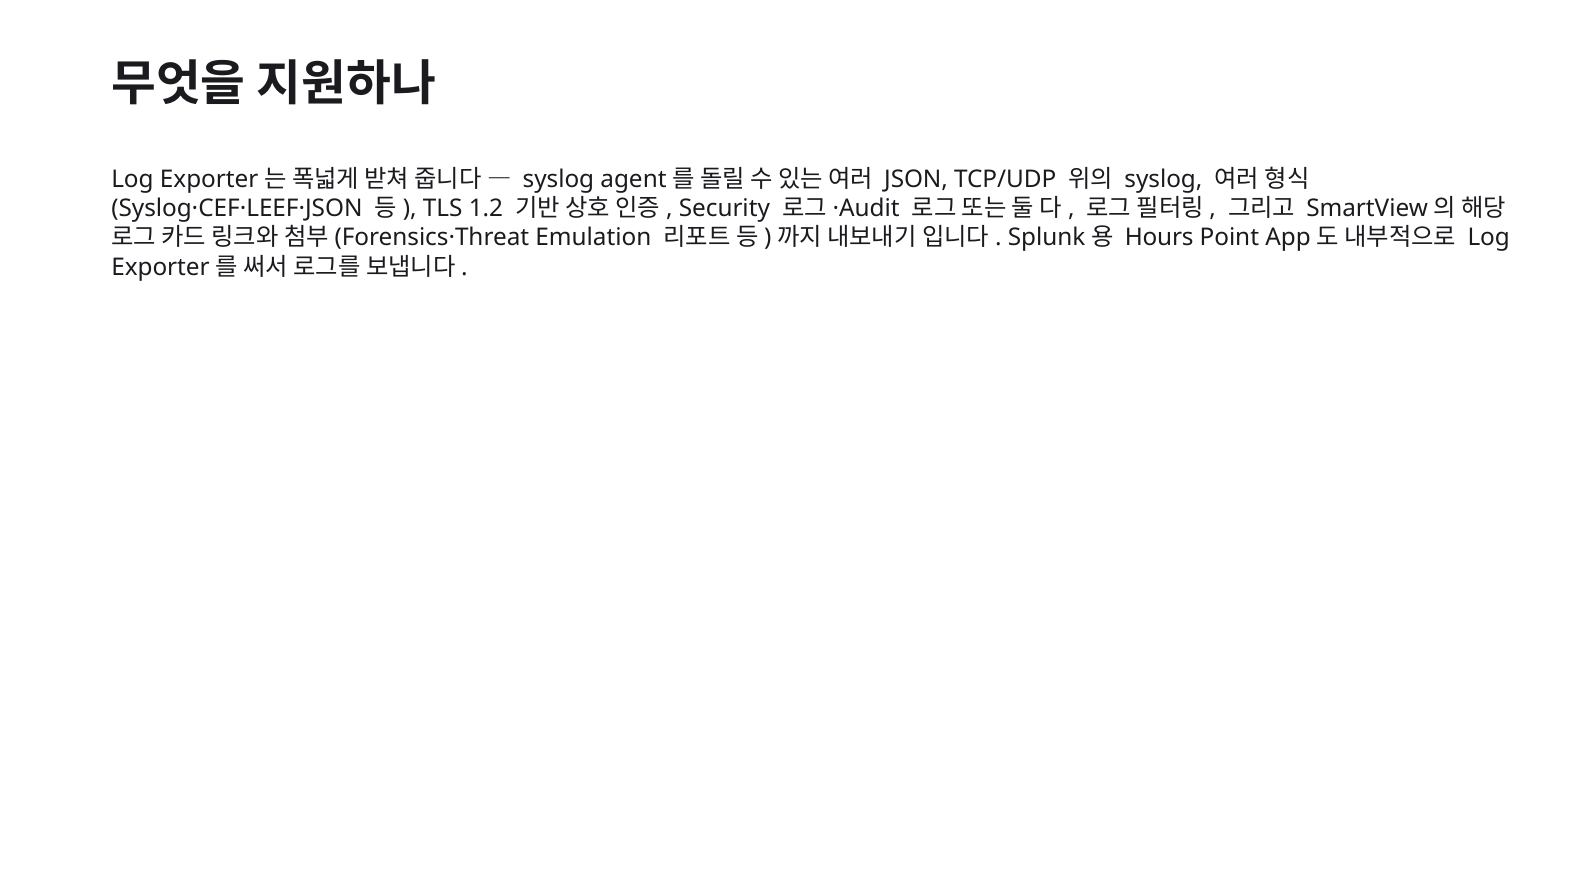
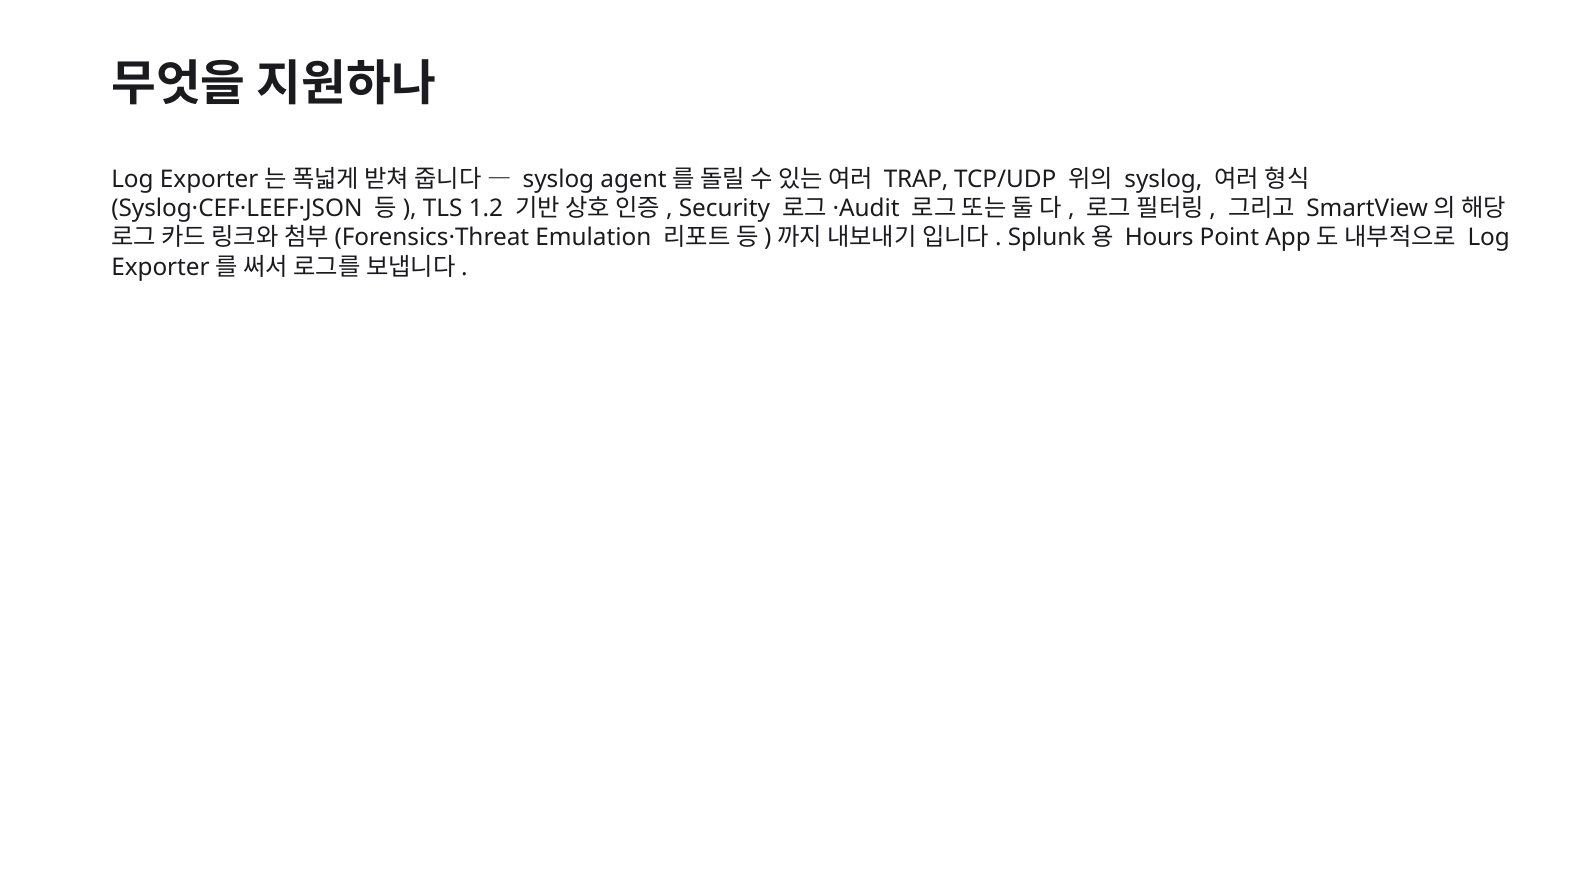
JSON: JSON -> TRAP
